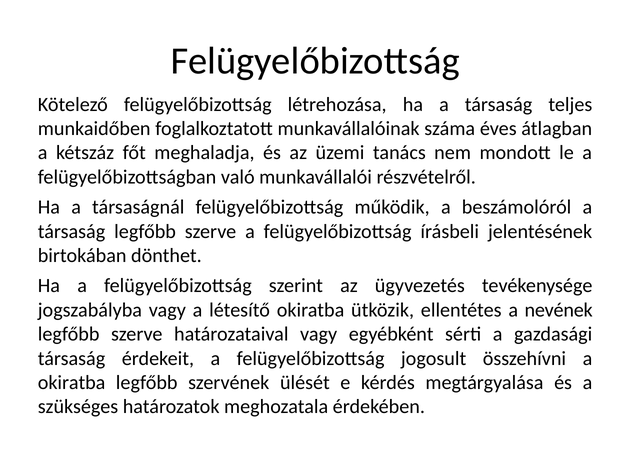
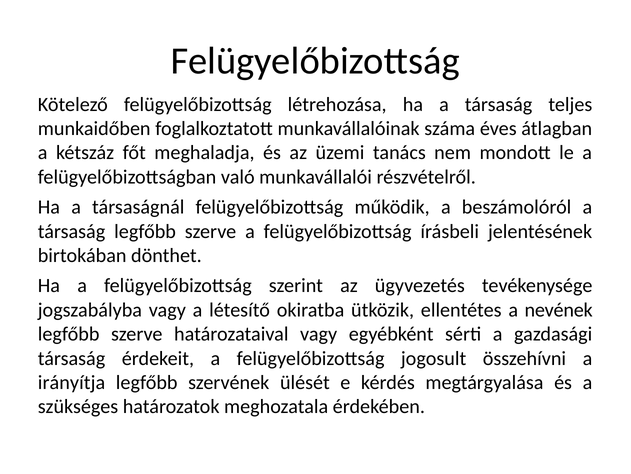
okiratba at (72, 382): okiratba -> irányítja
